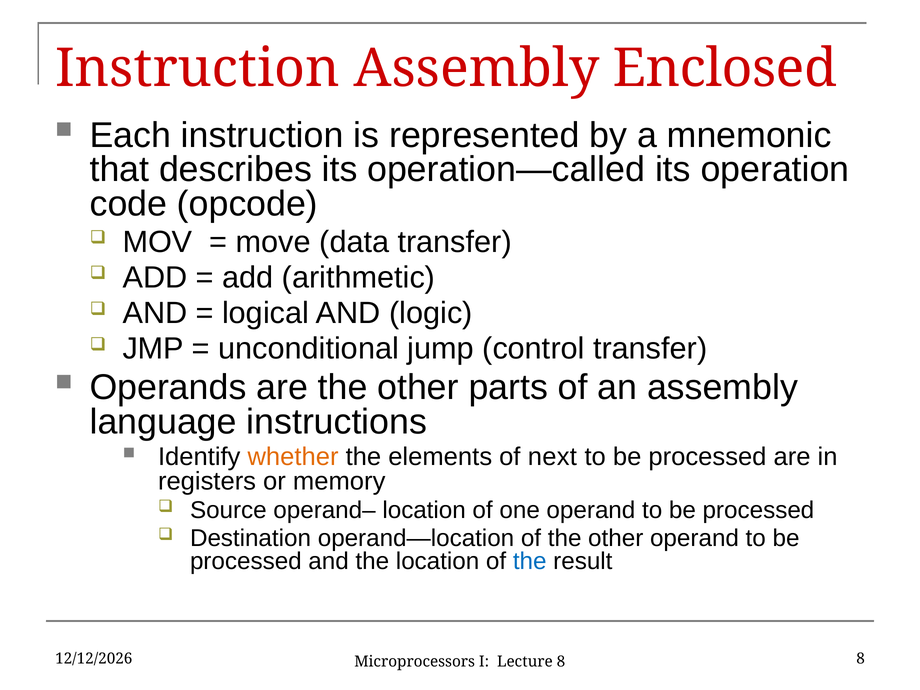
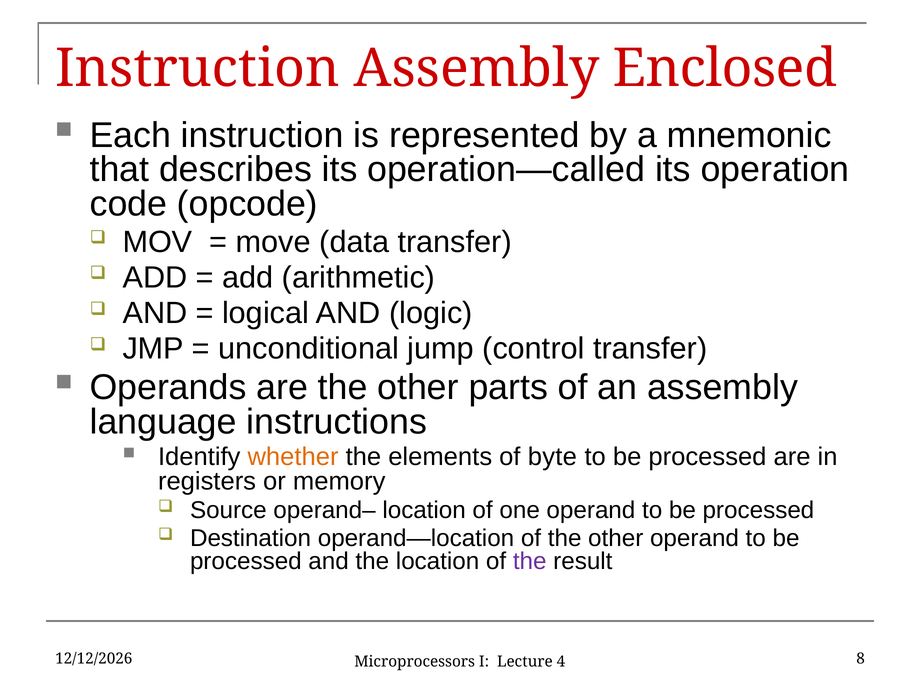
next: next -> byte
the at (530, 561) colour: blue -> purple
Lecture 8: 8 -> 4
